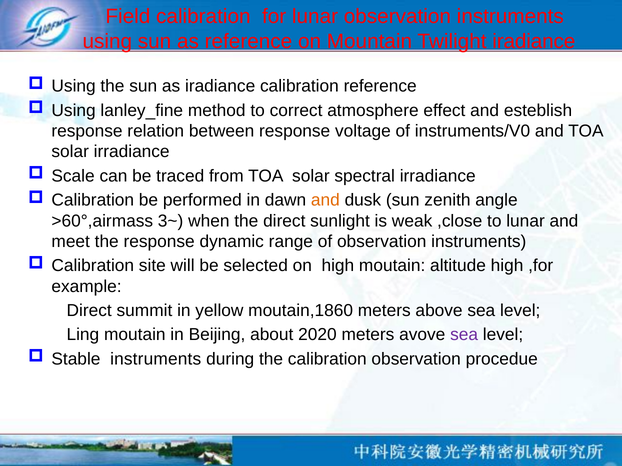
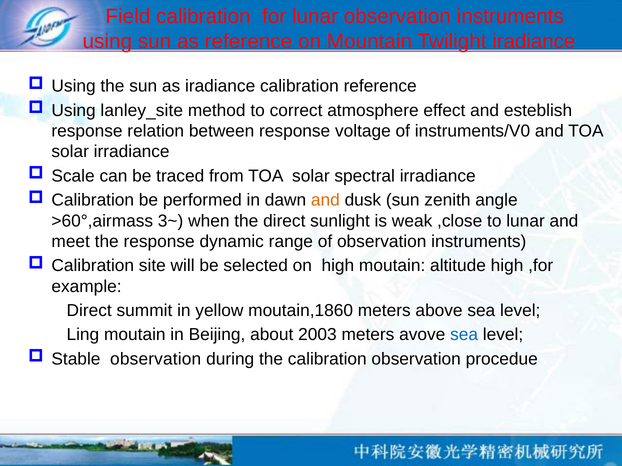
lanley_fine: lanley_fine -> lanley_site
2020: 2020 -> 2003
sea at (464, 335) colour: purple -> blue
Stable instruments: instruments -> observation
